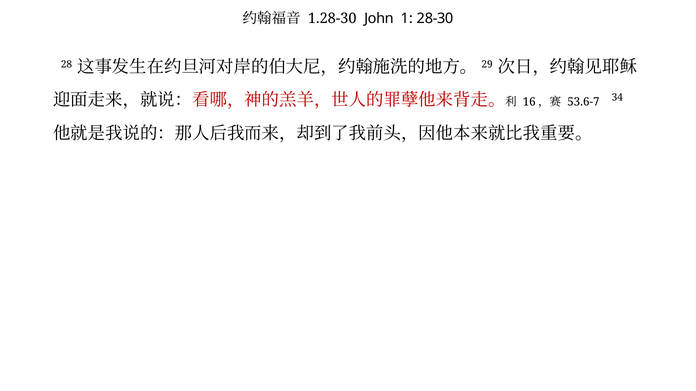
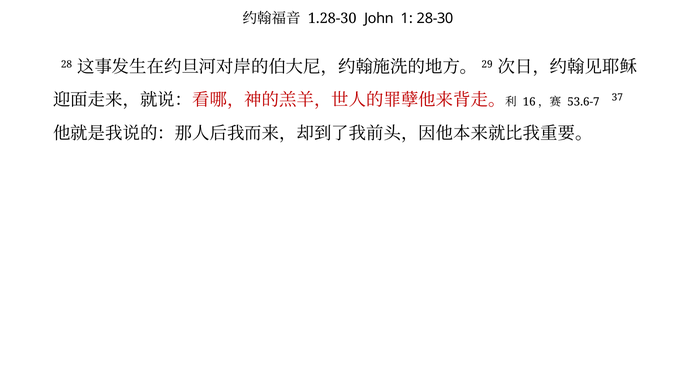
34: 34 -> 37
